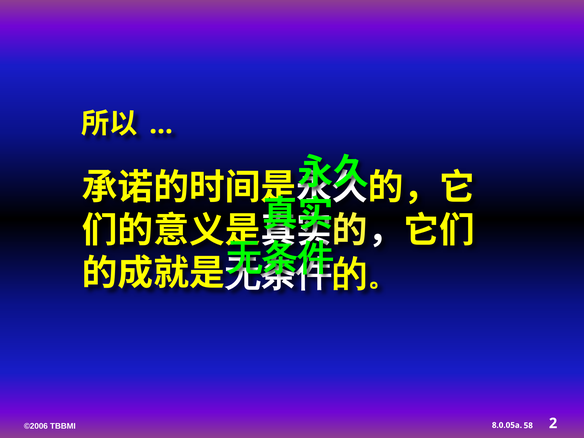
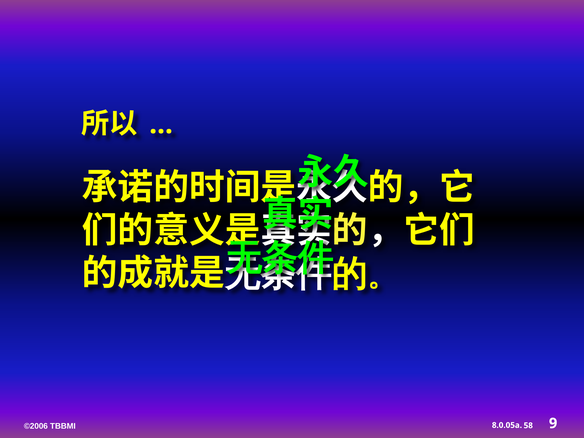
2: 2 -> 9
